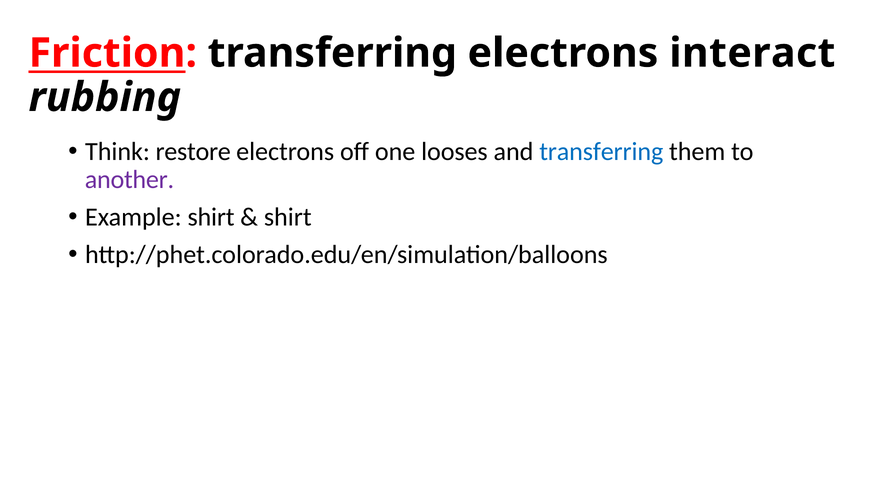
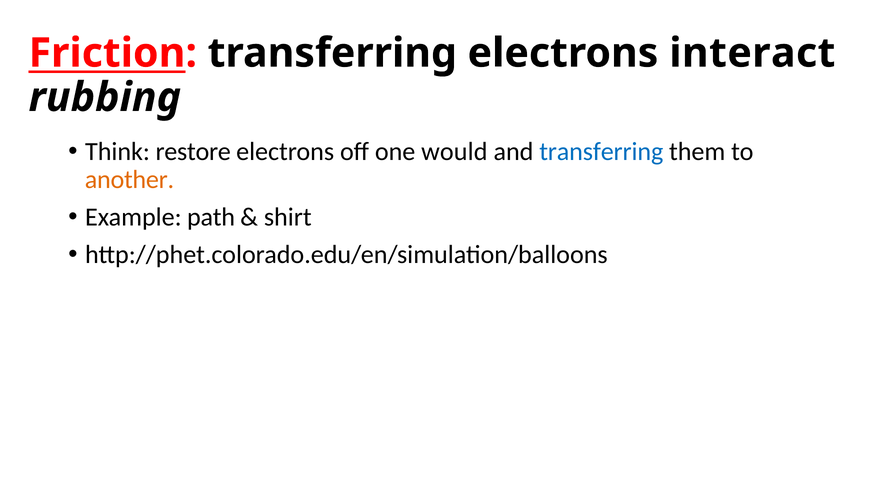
looses: looses -> would
another colour: purple -> orange
Example shirt: shirt -> path
